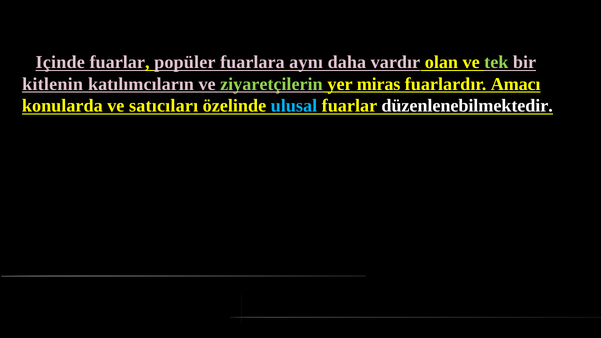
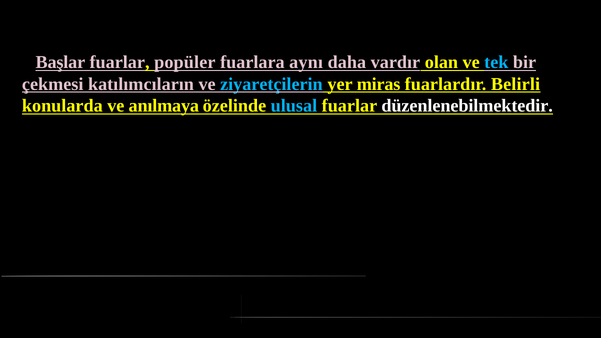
Içinde: Içinde -> Başlar
tek colour: light green -> light blue
kitlenin: kitlenin -> çekmesi
ziyaretçilerin colour: light green -> light blue
Amacı: Amacı -> Belirli
satıcıları: satıcıları -> anılmaya
